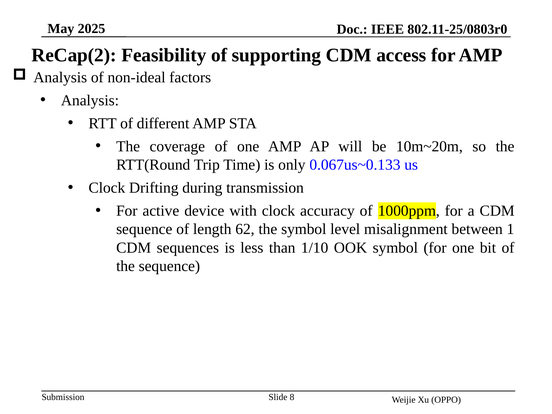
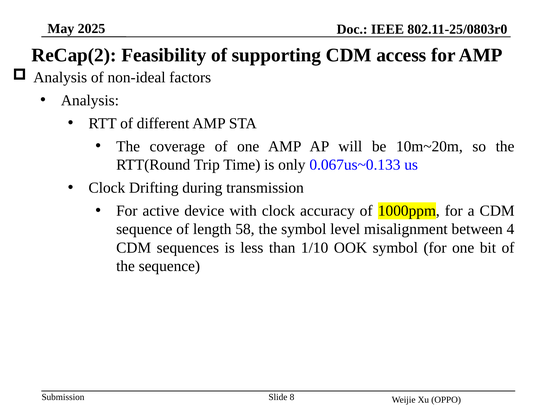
62: 62 -> 58
1: 1 -> 4
